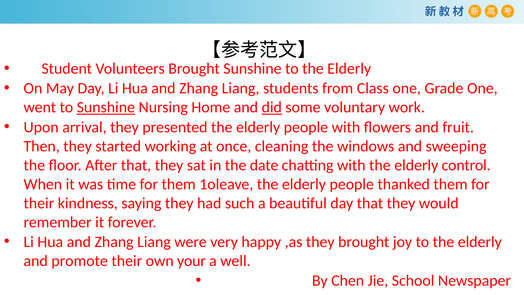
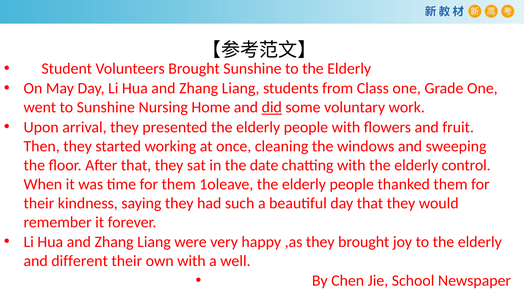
Sunshine at (106, 107) underline: present -> none
promote: promote -> different
own your: your -> with
